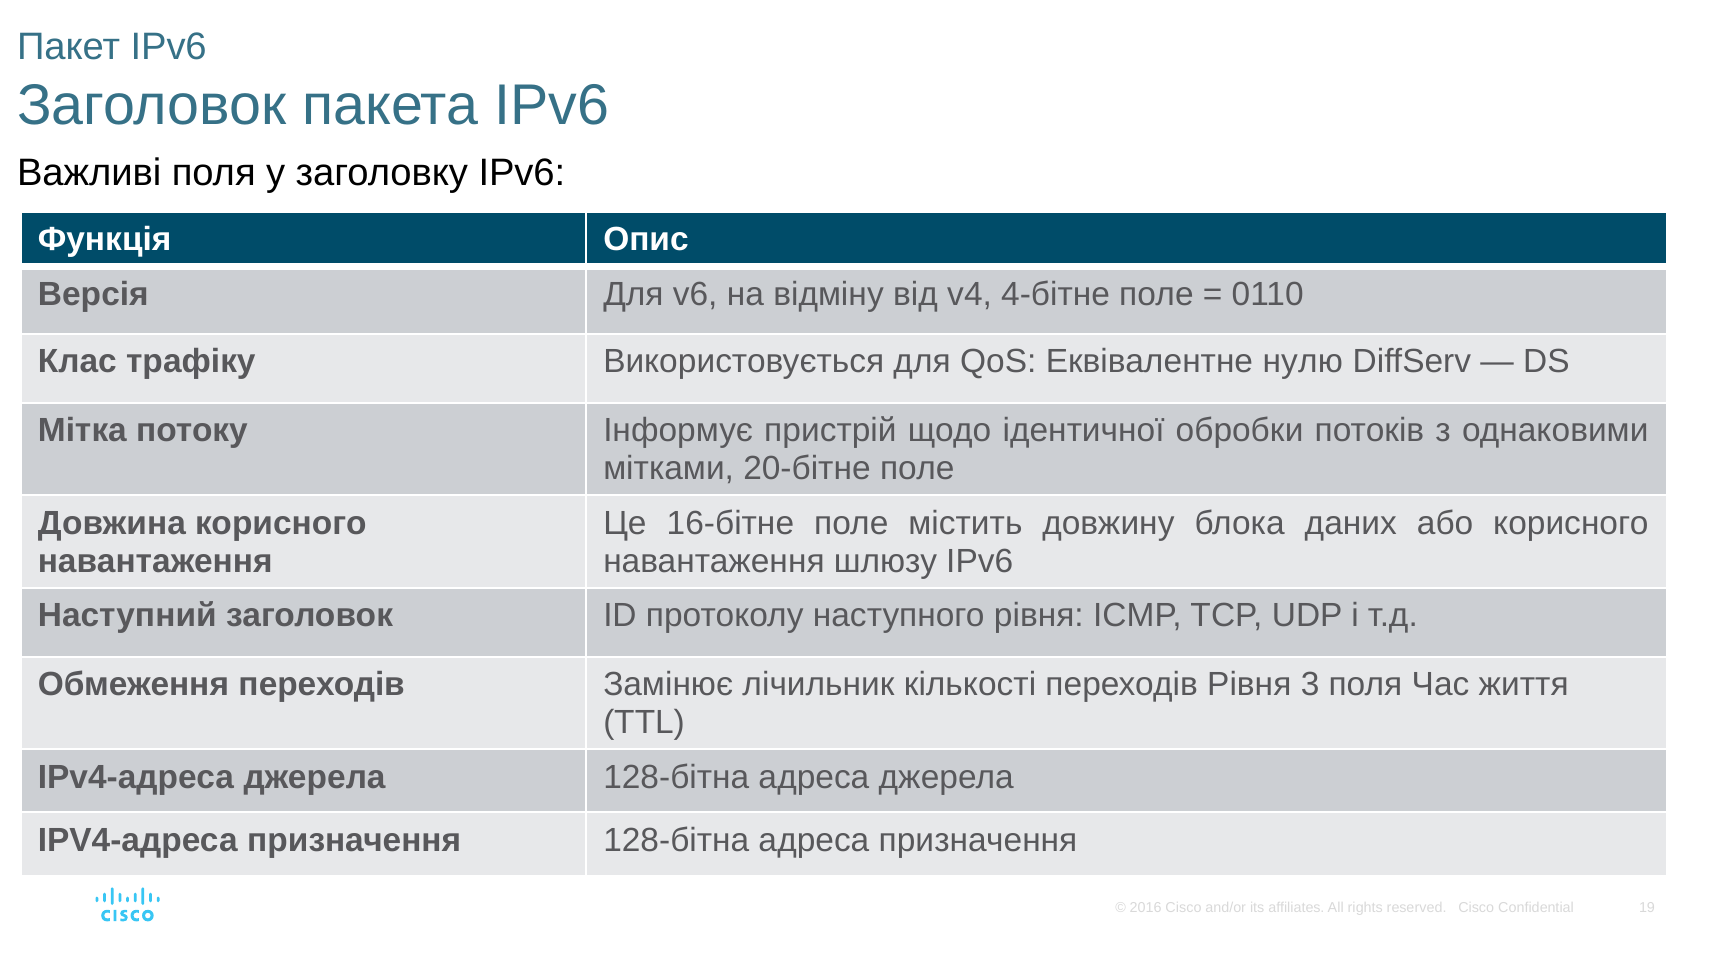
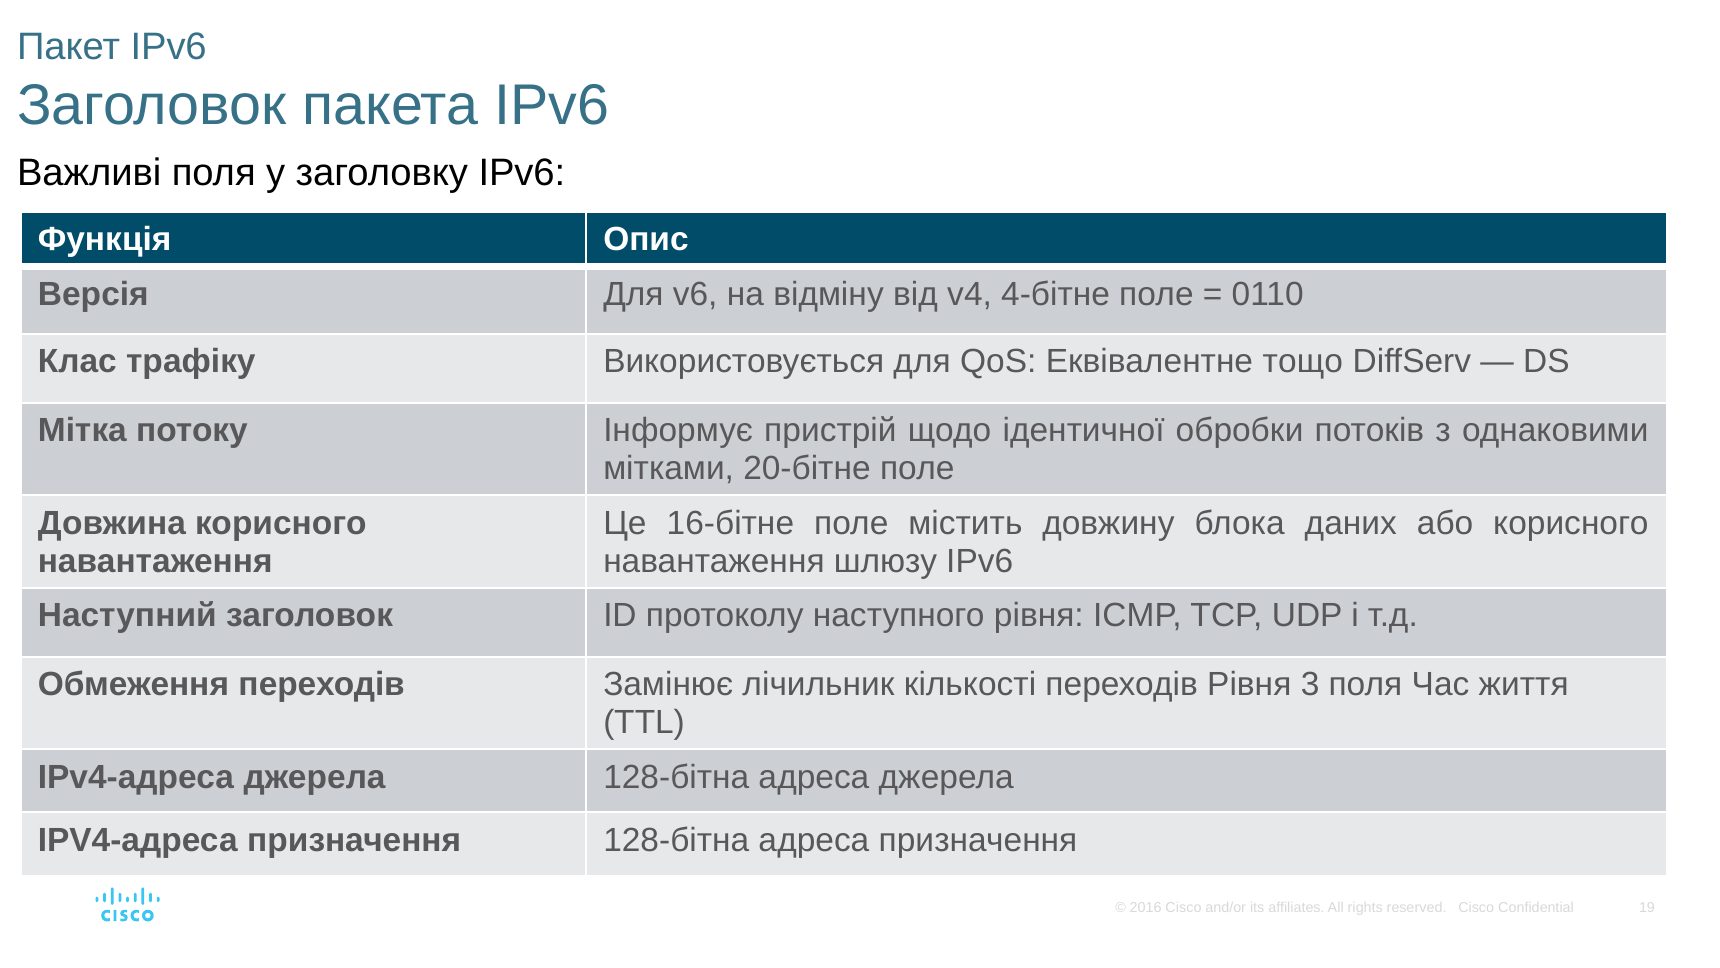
нулю: нулю -> тощо
